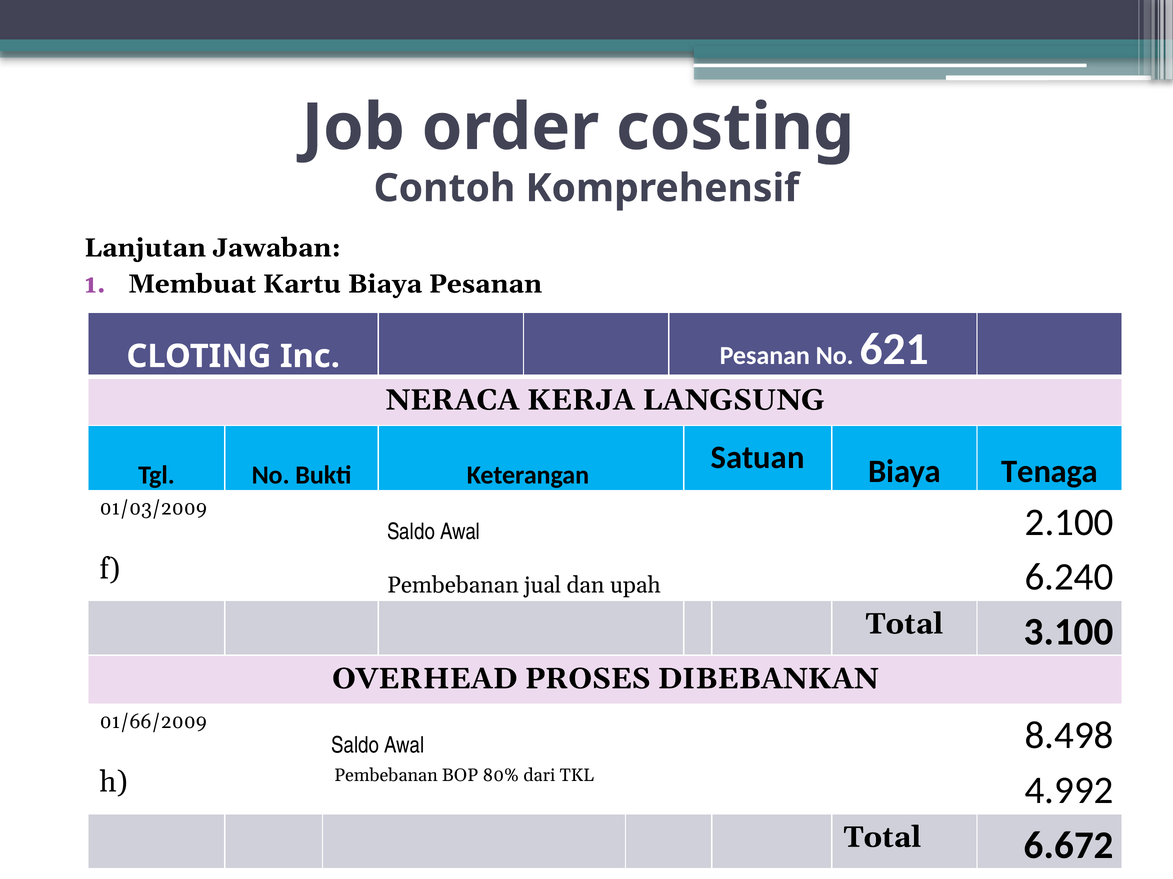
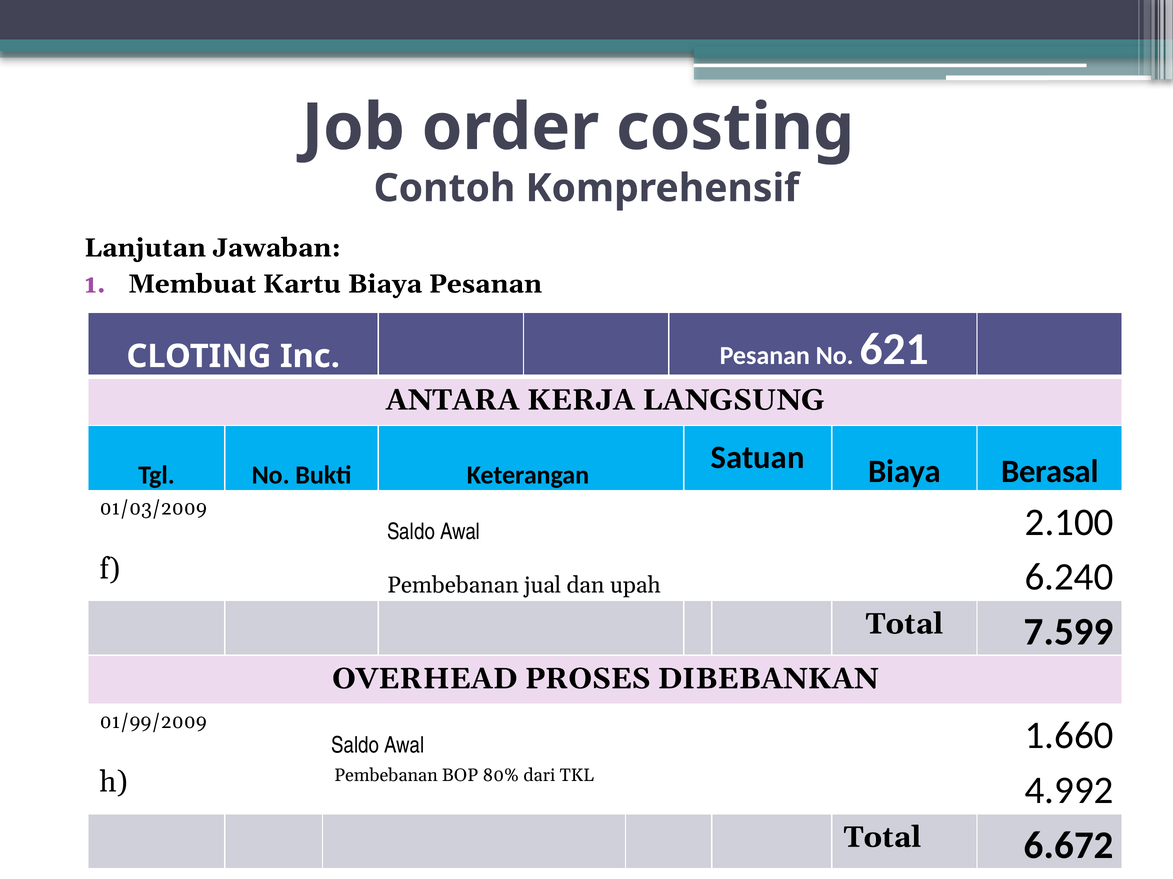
NERACA: NERACA -> ANTARA
Tenaga: Tenaga -> Berasal
3.100: 3.100 -> 7.599
01/66/2009: 01/66/2009 -> 01/99/2009
8.498: 8.498 -> 1.660
